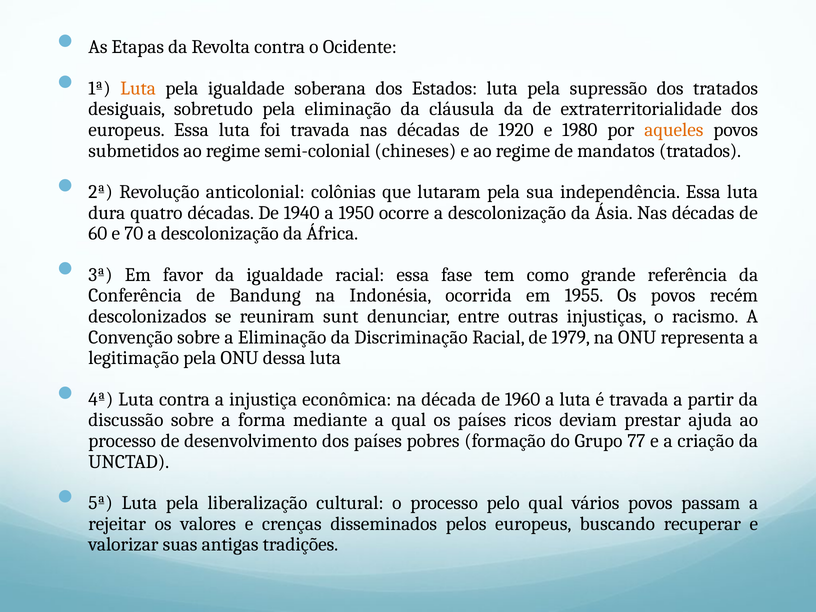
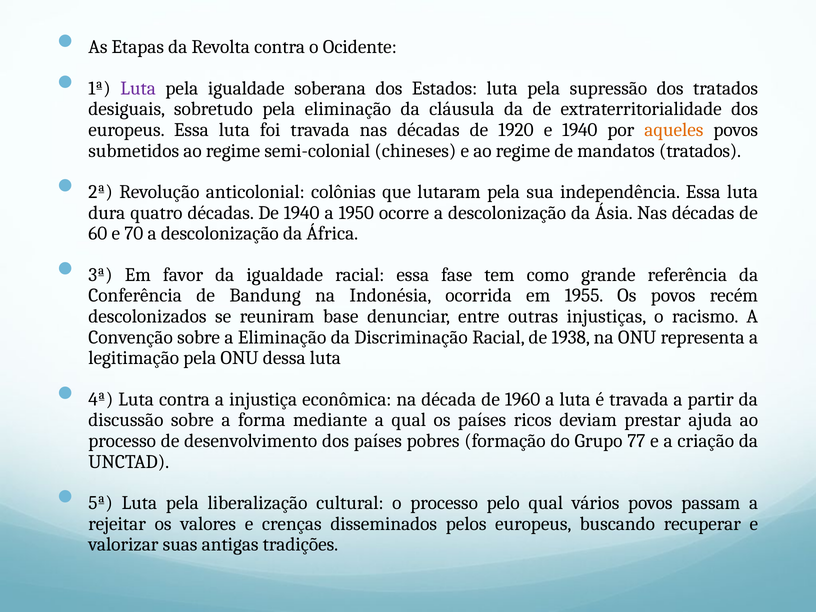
Luta at (138, 88) colour: orange -> purple
e 1980: 1980 -> 1940
sunt: sunt -> base
1979: 1979 -> 1938
